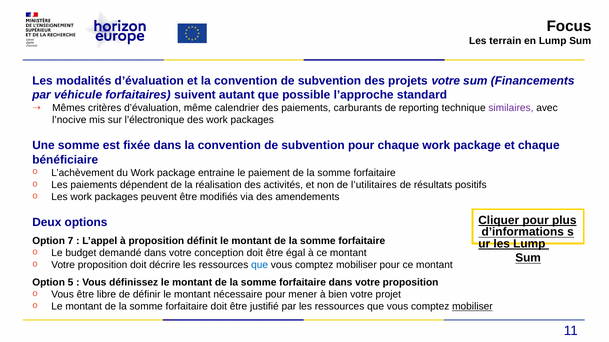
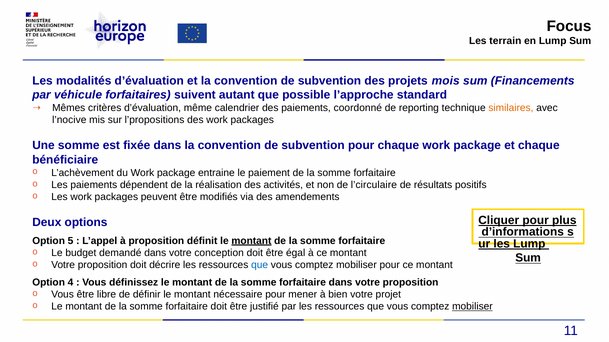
projets votre: votre -> mois
carburants: carburants -> coordonné
similaires colour: purple -> orange
l’électronique: l’électronique -> l’propositions
l’utilitaires: l’utilitaires -> l’circulaire
7: 7 -> 5
montant at (251, 241) underline: none -> present
5: 5 -> 4
